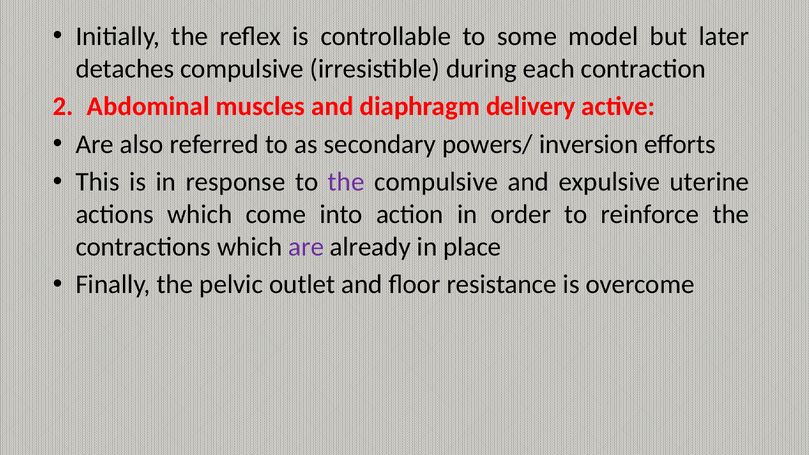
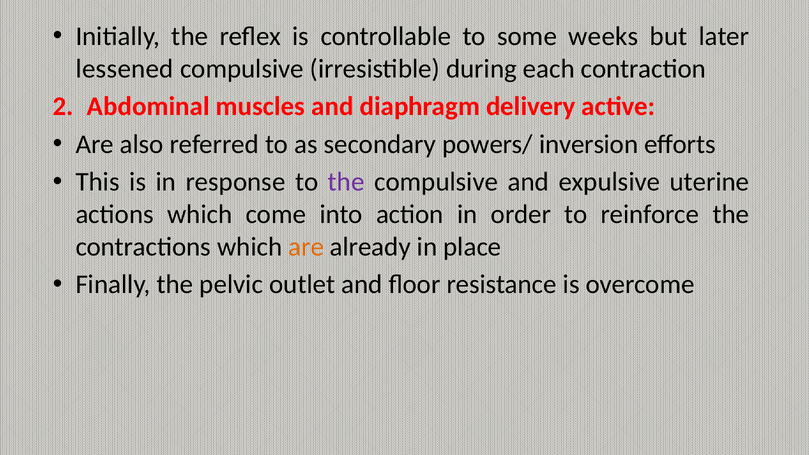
model: model -> weeks
detaches: detaches -> lessened
are at (306, 247) colour: purple -> orange
